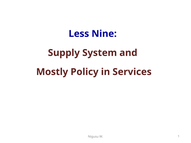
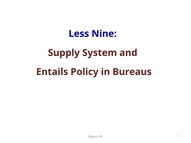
Mostly: Mostly -> Entails
Services: Services -> Bureaus
